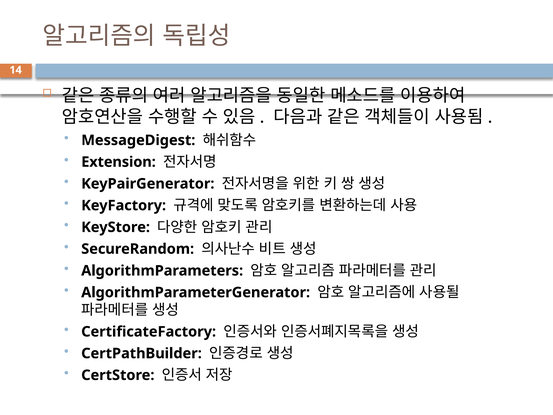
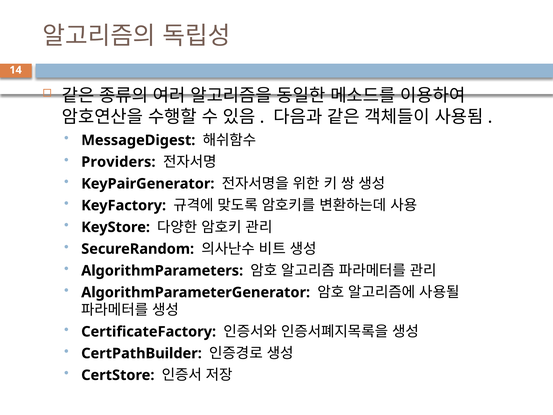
Extension: Extension -> Providers
